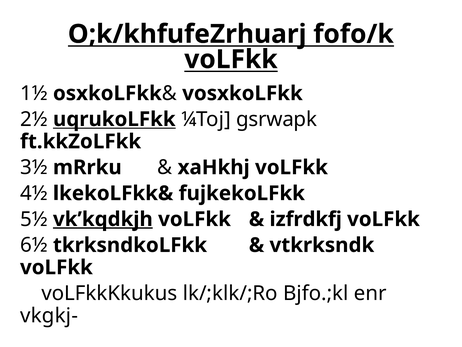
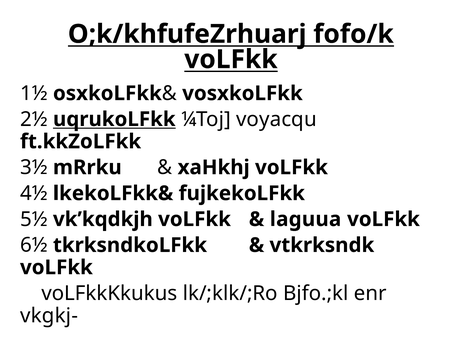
gsrwapk: gsrwapk -> voyacqu
vk’kqdkjh underline: present -> none
izfrdkfj: izfrdkfj -> laguua
